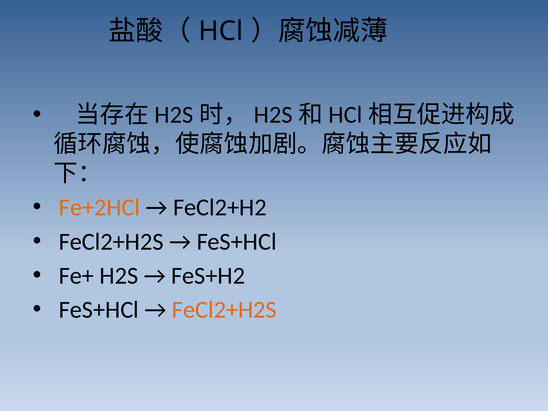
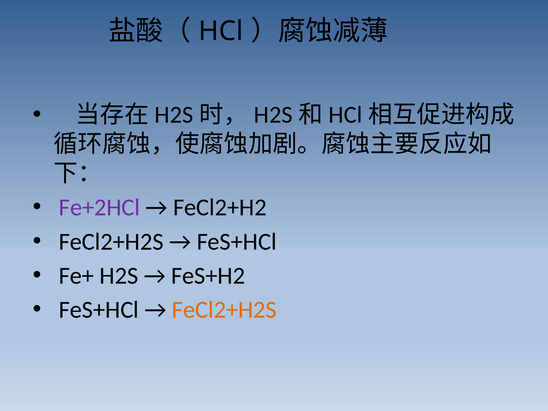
Fe+2HCl colour: orange -> purple
